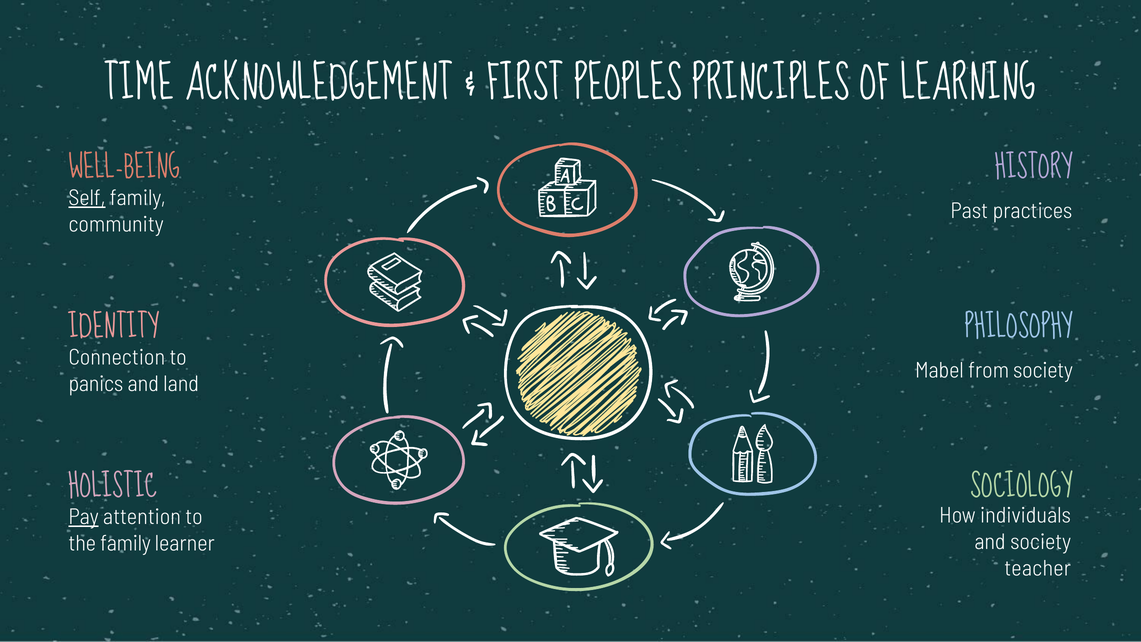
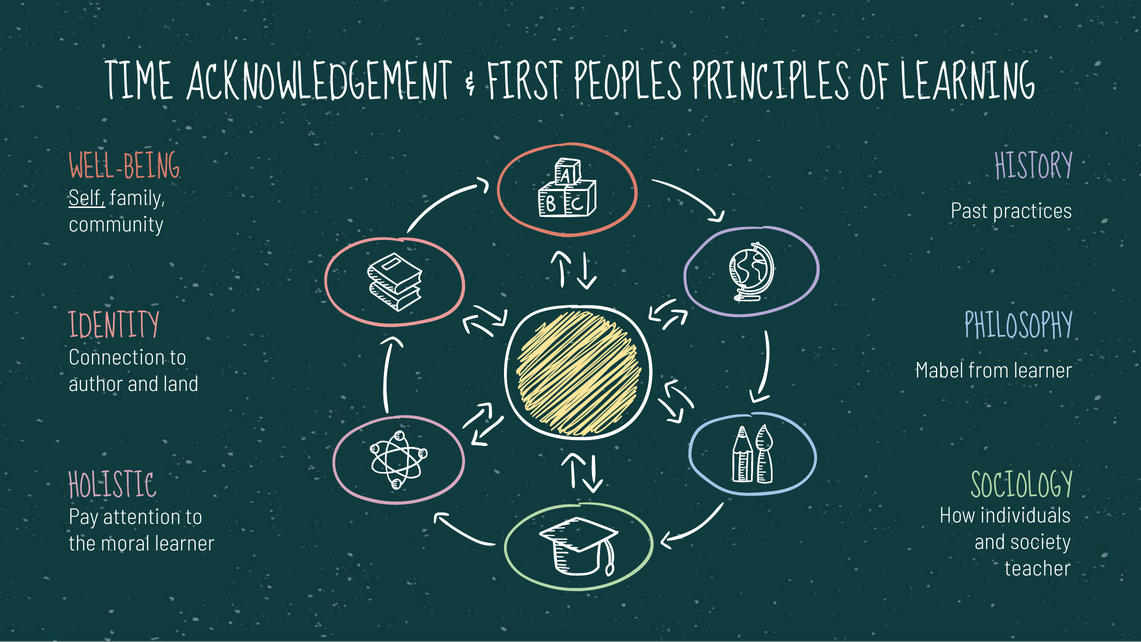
from society: society -> learner
panics: panics -> author
Pay underline: present -> none
the family: family -> moral
